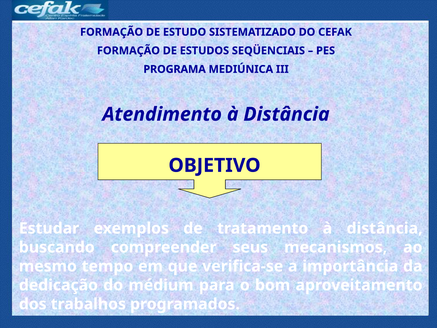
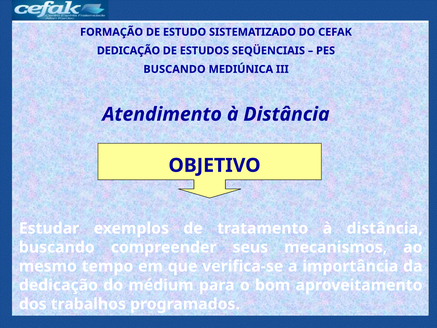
FORMAÇÃO at (128, 51): FORMAÇÃO -> DEDICAÇÃO
PROGRAMA at (175, 69): PROGRAMA -> BUSCANDO
